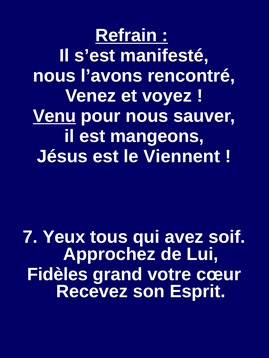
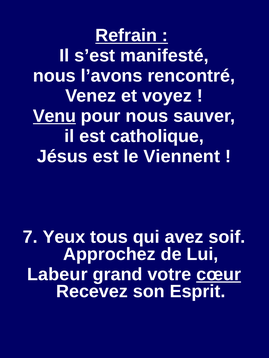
mangeons: mangeons -> catholique
Fidèles: Fidèles -> Labeur
cœur underline: none -> present
